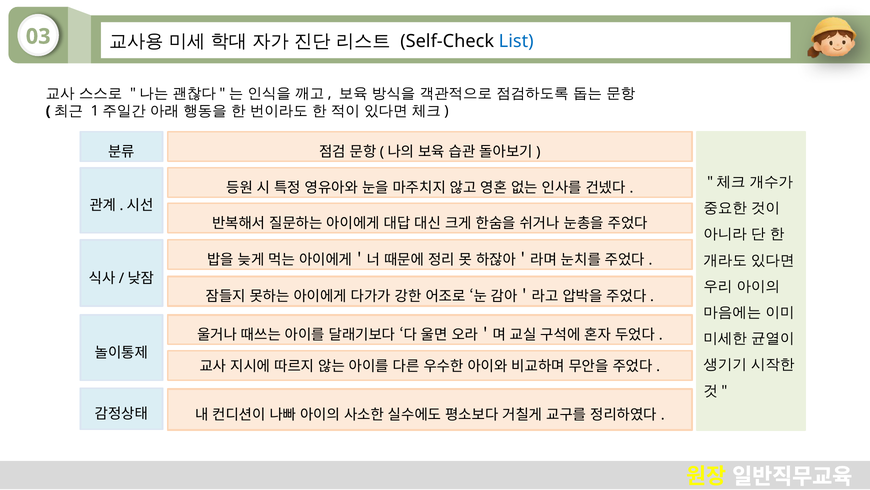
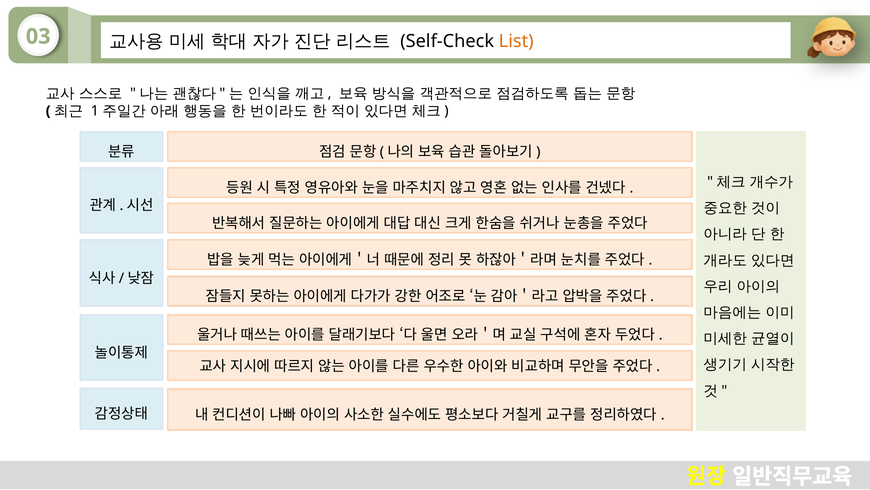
List colour: blue -> orange
